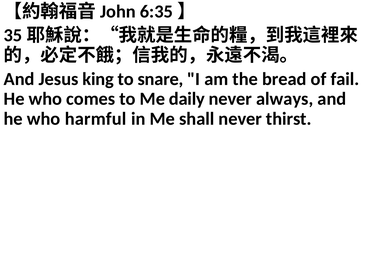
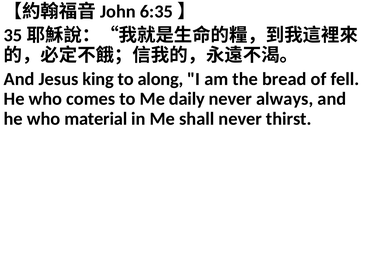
snare: snare -> along
fail: fail -> fell
harmful: harmful -> material
